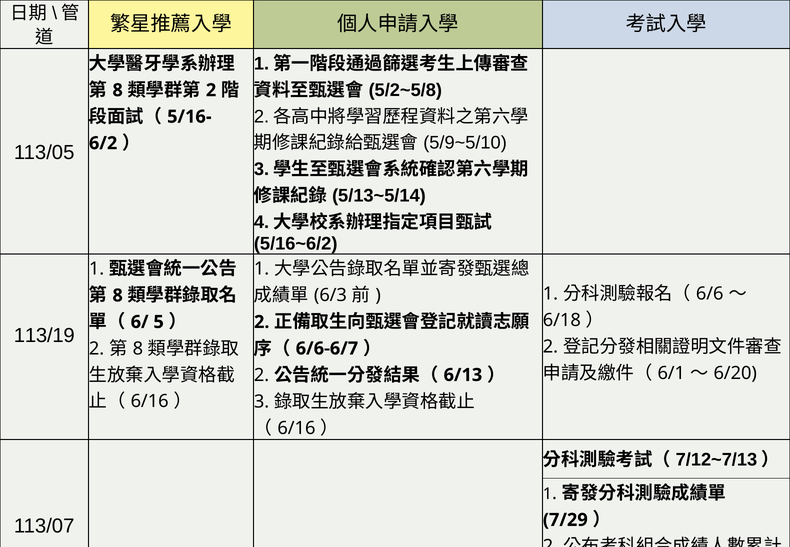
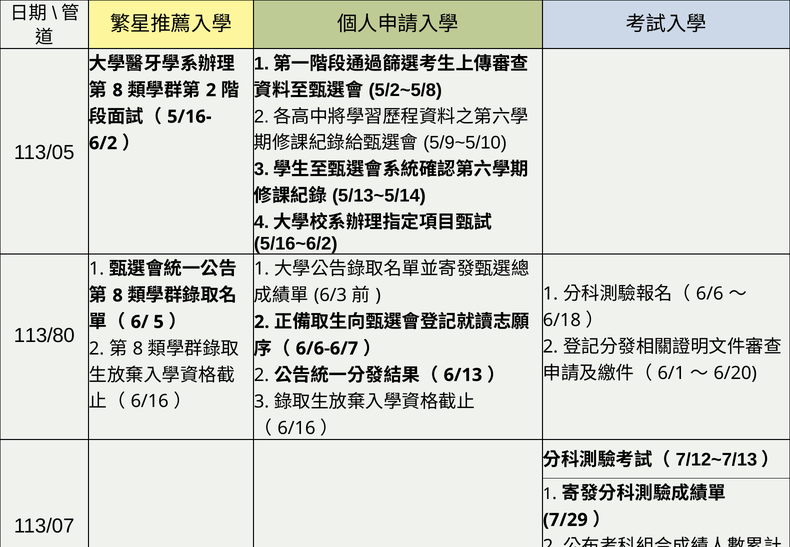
113/19: 113/19 -> 113/80
